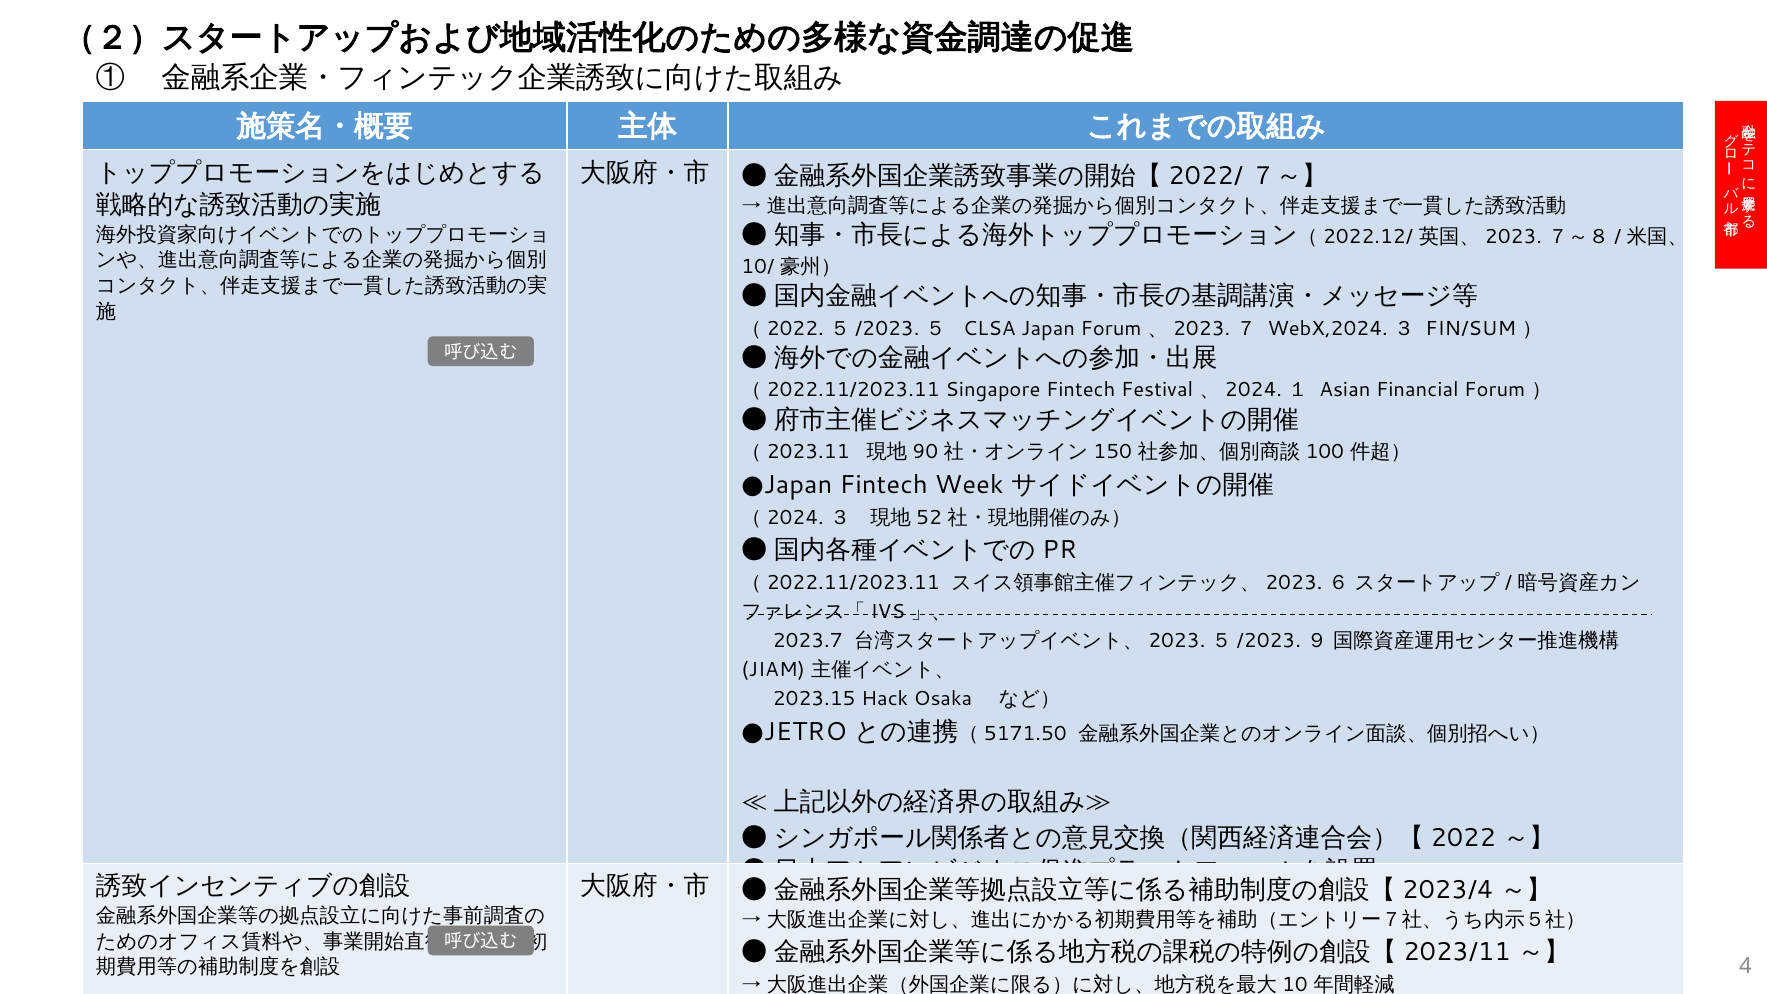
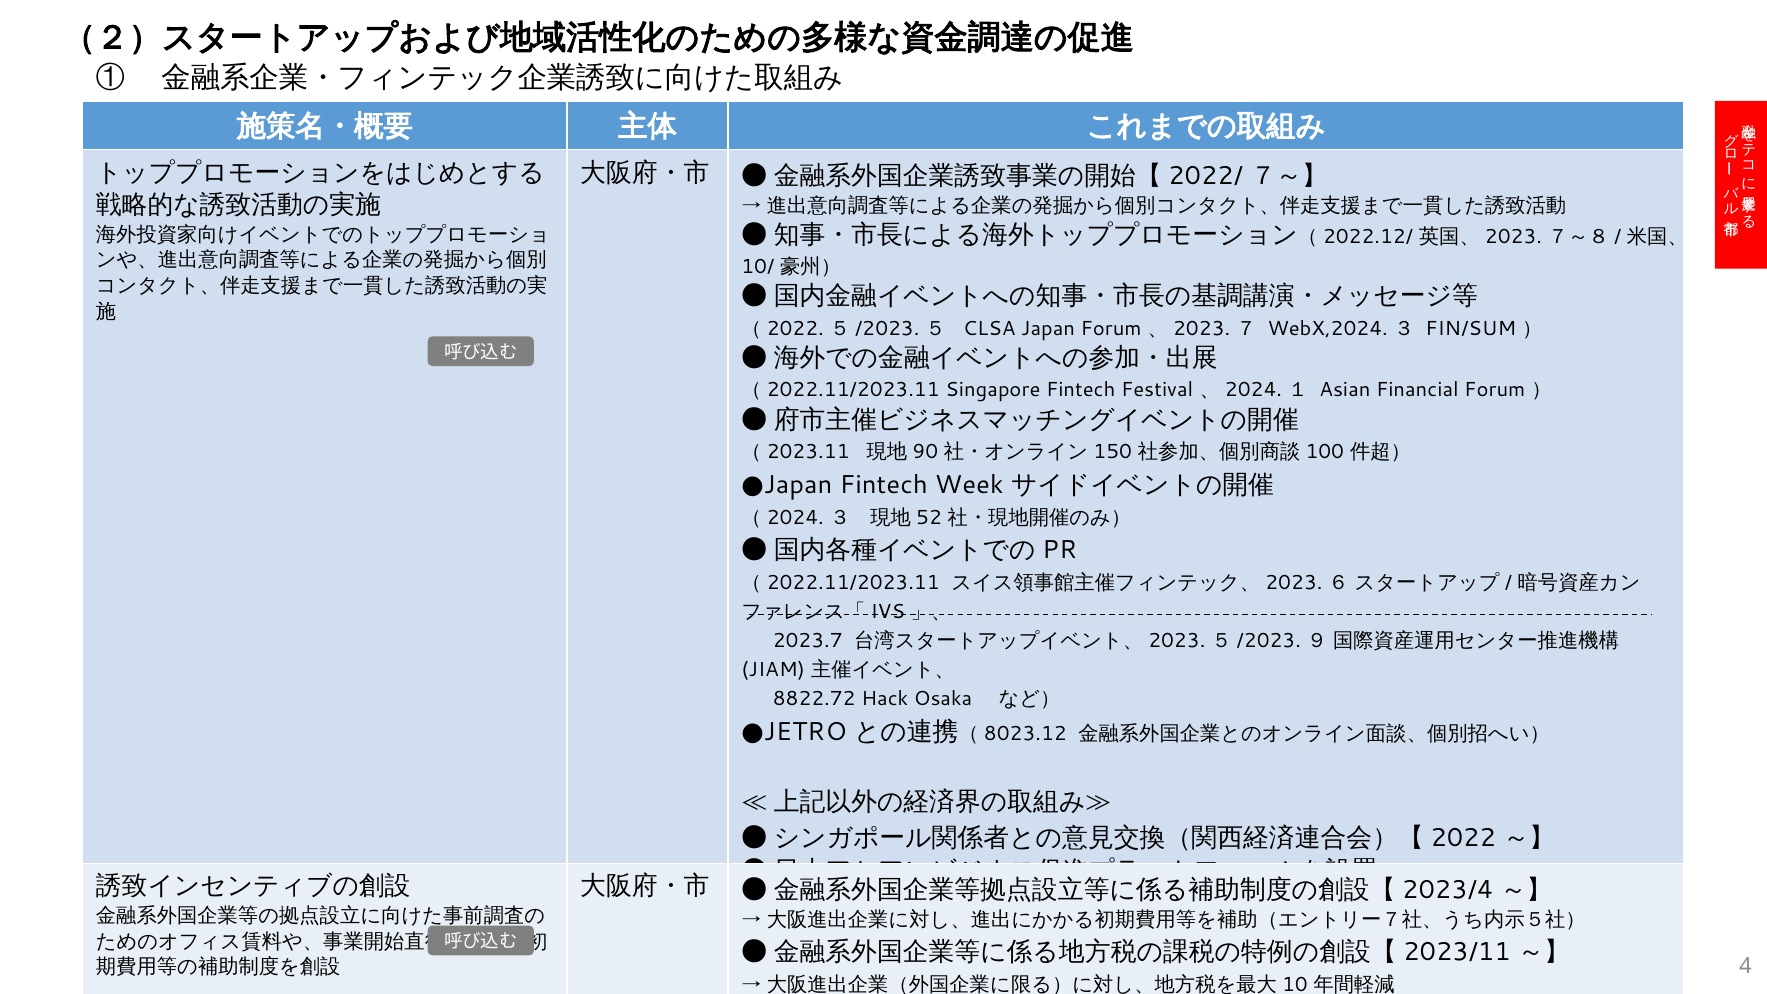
2023.15: 2023.15 -> 8822.72
5171.50: 5171.50 -> 8023.12
